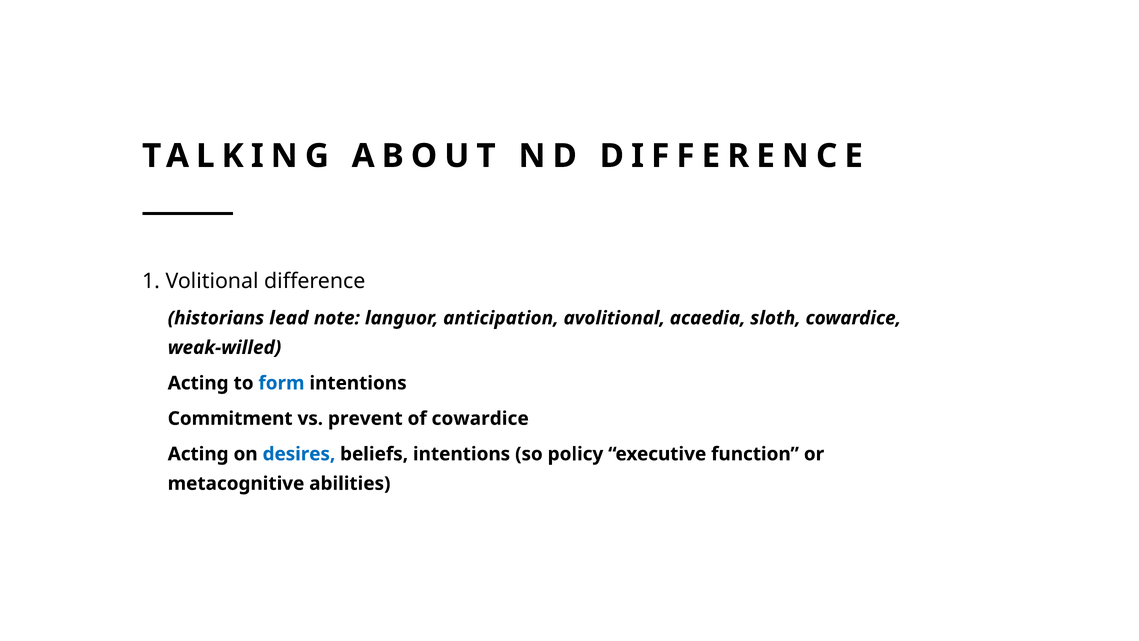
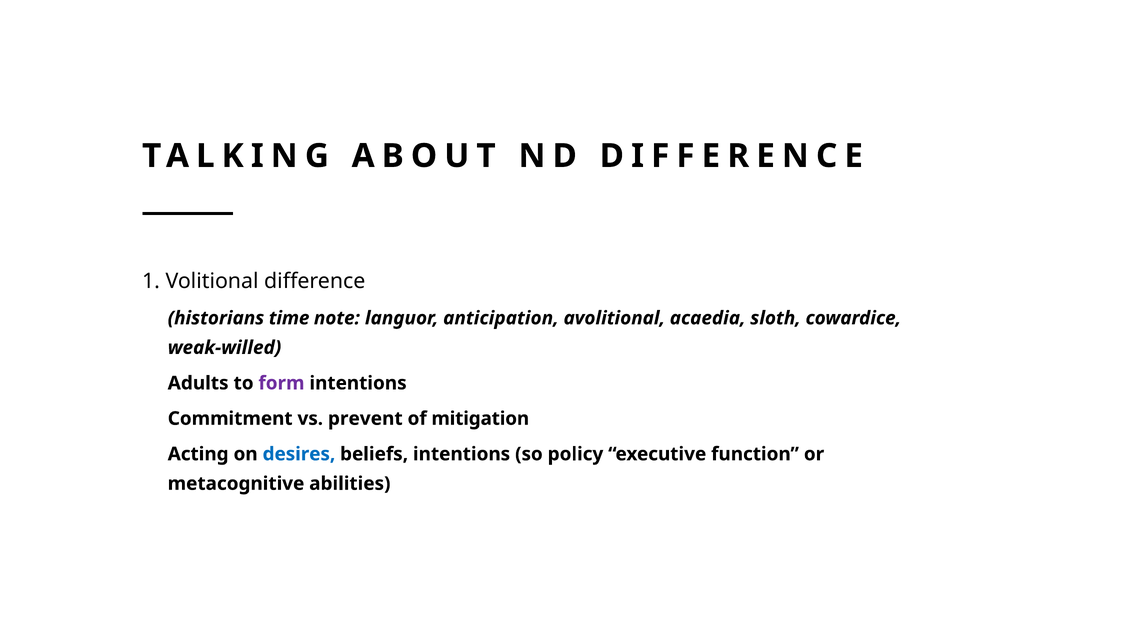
lead: lead -> time
Acting at (198, 383): Acting -> Adults
form colour: blue -> purple
of cowardice: cowardice -> mitigation
